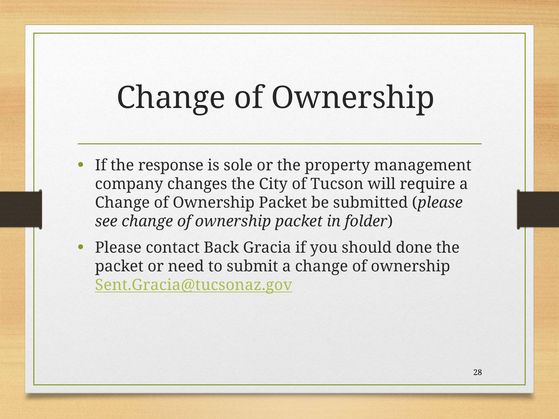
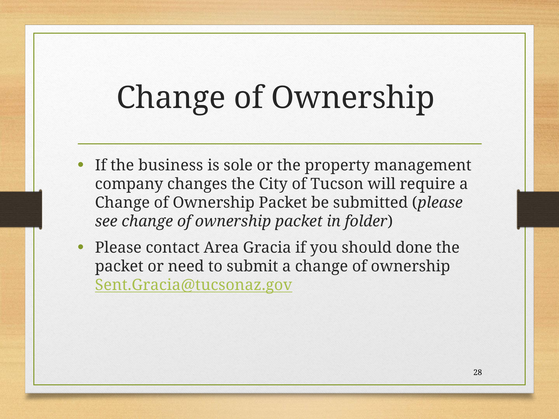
response: response -> business
Back: Back -> Area
